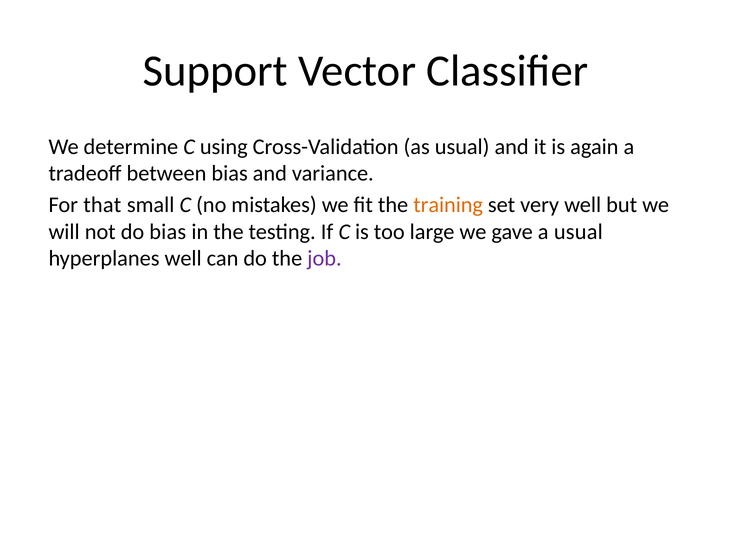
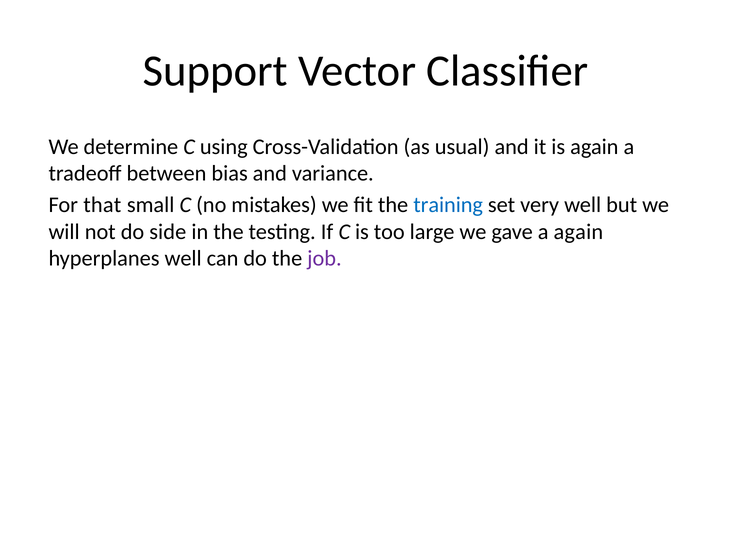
training colour: orange -> blue
do bias: bias -> side
a usual: usual -> again
